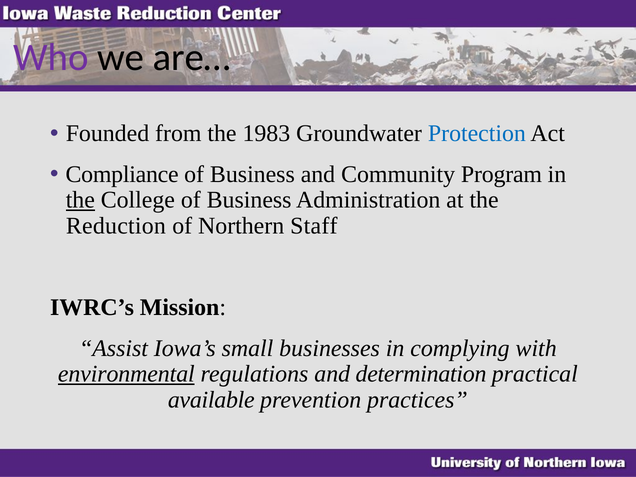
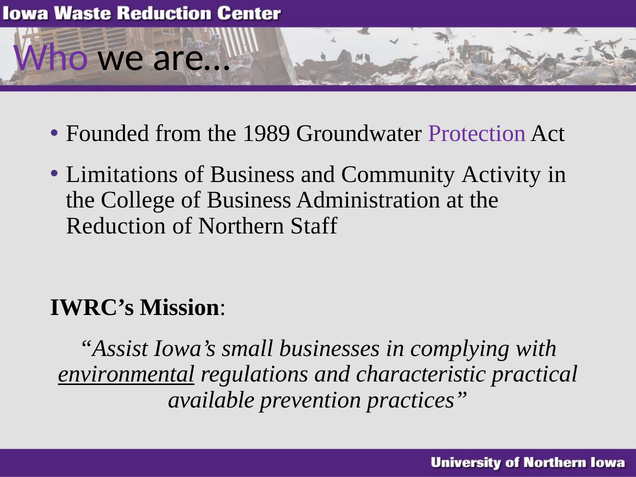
1983: 1983 -> 1989
Protection colour: blue -> purple
Compliance: Compliance -> Limitations
Program: Program -> Activity
the at (80, 200) underline: present -> none
determination: determination -> characteristic
